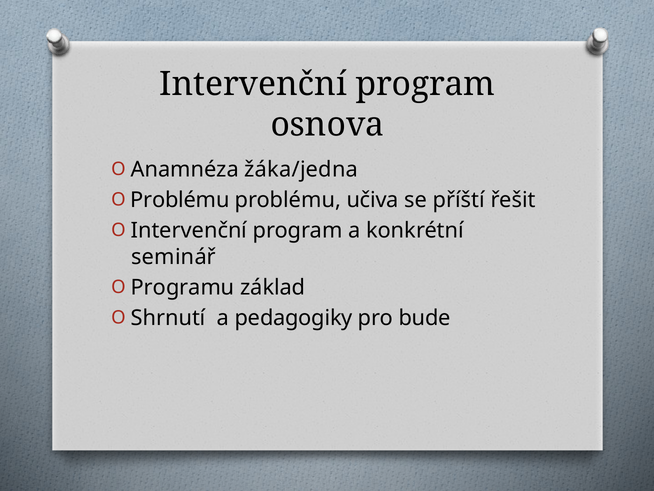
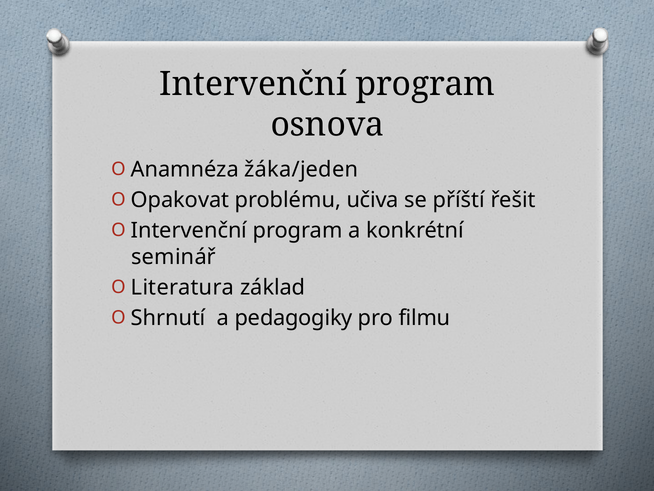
žáka/jedna: žáka/jedna -> žáka/jeden
Problému at (180, 200): Problému -> Opakovat
Programu: Programu -> Literatura
bude: bude -> filmu
